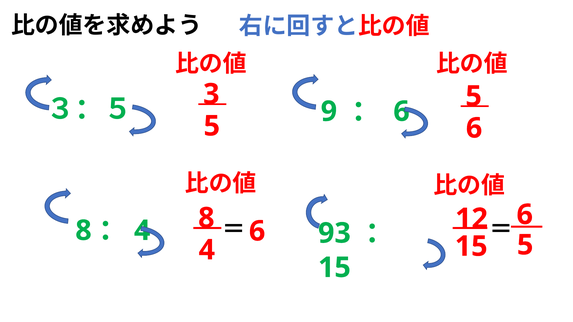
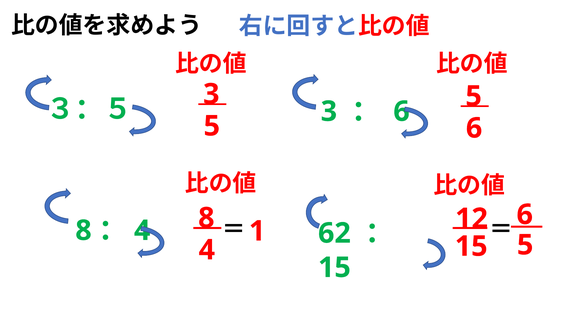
３：５ 9: 9 -> 3
6 at (257, 231): 6 -> 1
93: 93 -> 62
